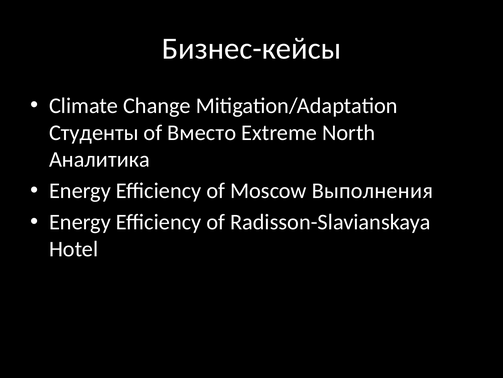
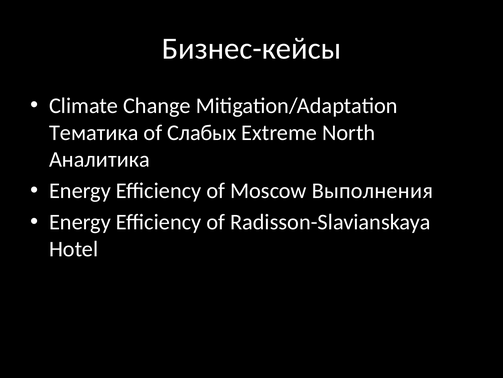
Студенты: Студенты -> Тематика
Вместо: Вместо -> Слабых
